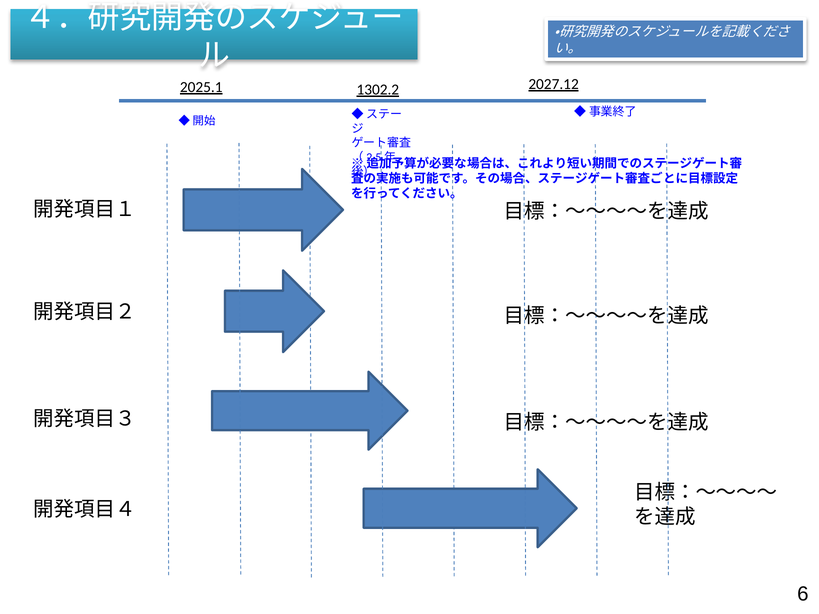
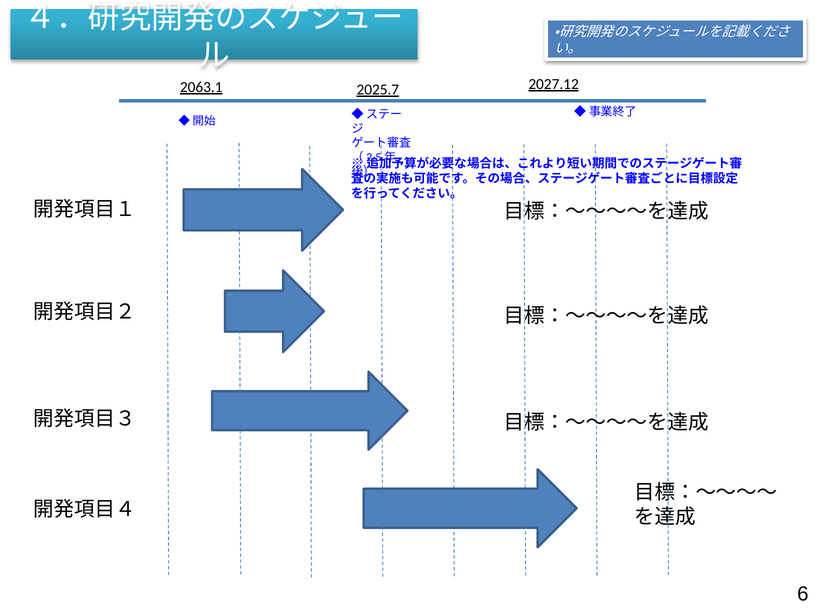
2025.1: 2025.1 -> 2063.1
1302.2: 1302.2 -> 2025.7
